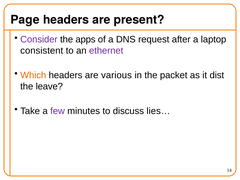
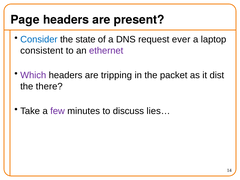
Consider colour: purple -> blue
apps: apps -> state
after: after -> ever
Which colour: orange -> purple
various: various -> tripping
leave: leave -> there
